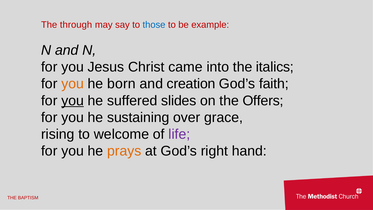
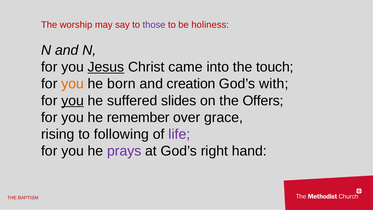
through: through -> worship
those colour: blue -> purple
example: example -> holiness
Jesus underline: none -> present
italics: italics -> touch
faith: faith -> with
sustaining: sustaining -> remember
welcome: welcome -> following
prays colour: orange -> purple
